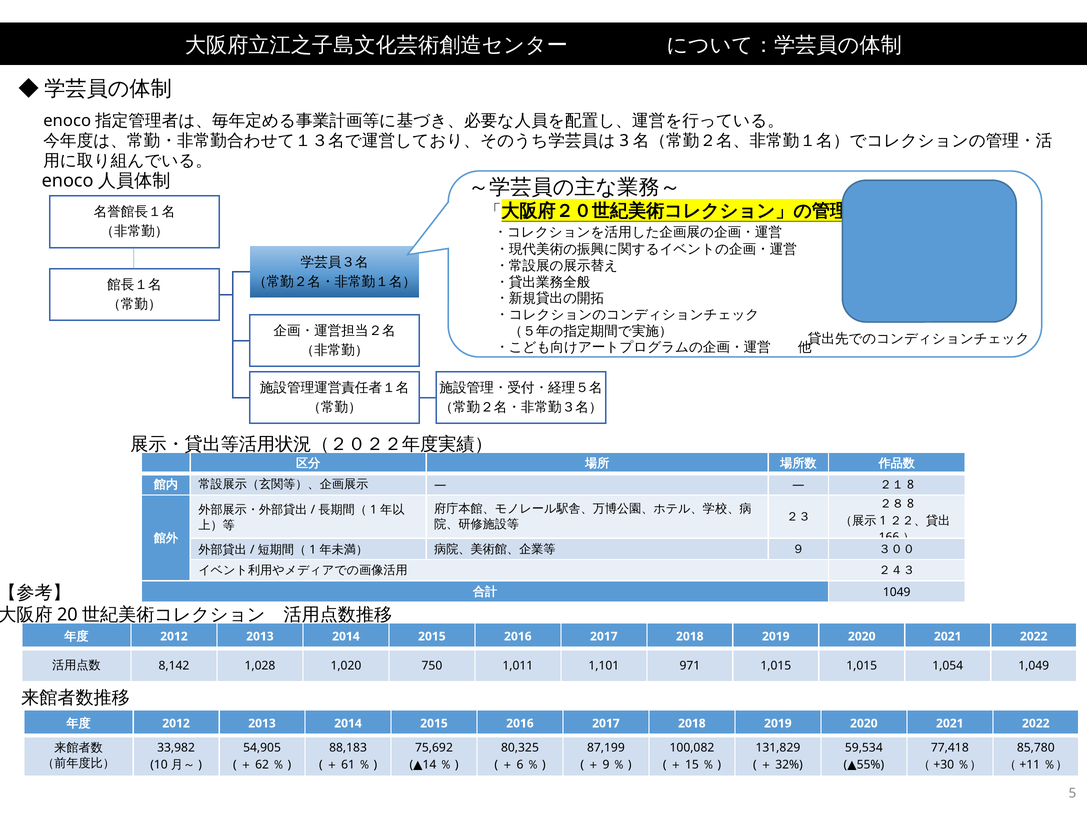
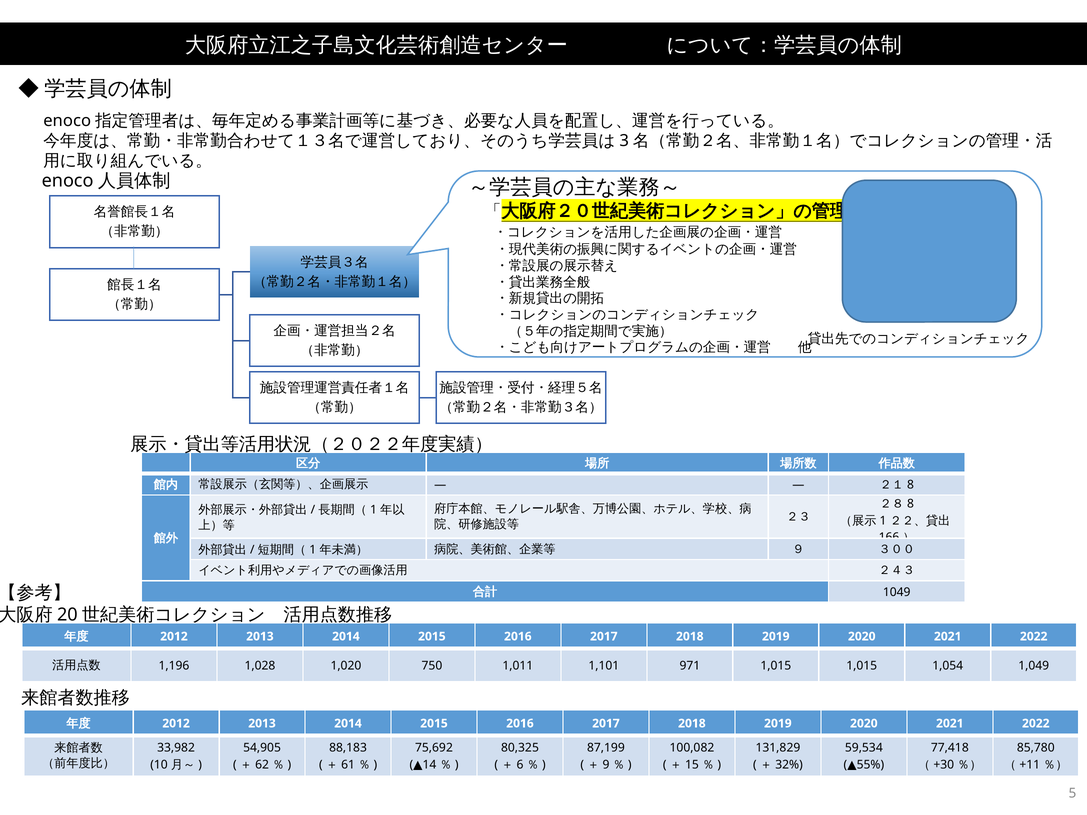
8,142: 8,142 -> 1,196
